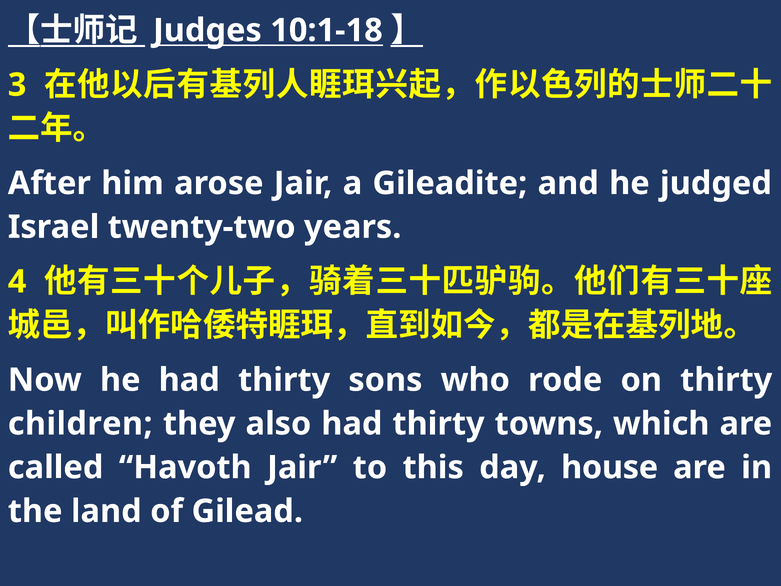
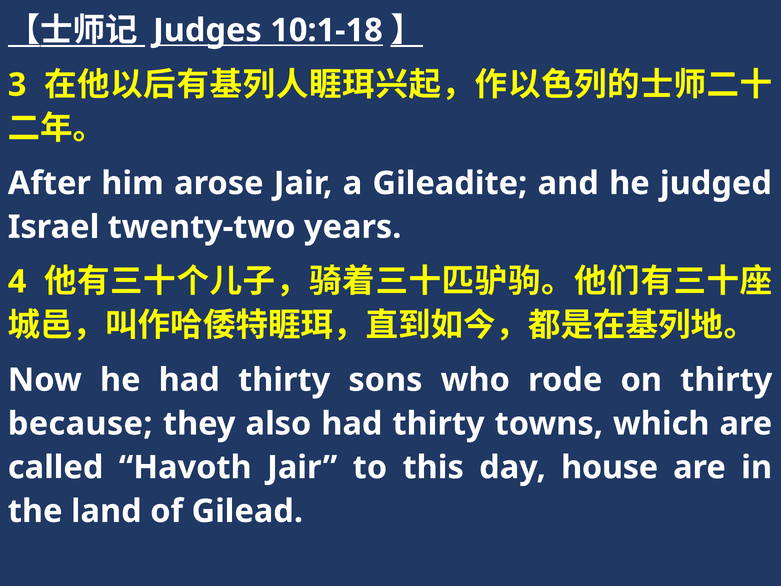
children: children -> because
